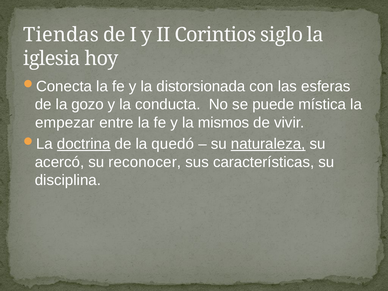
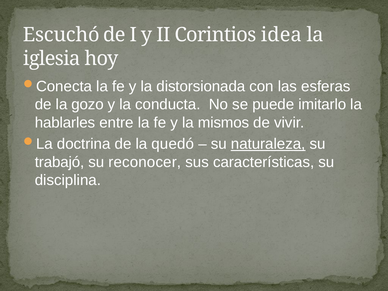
Tiendas: Tiendas -> Escuchó
siglo: siglo -> idea
mística: mística -> imitarlo
empezar: empezar -> hablarles
doctrina underline: present -> none
acercó: acercó -> trabajó
